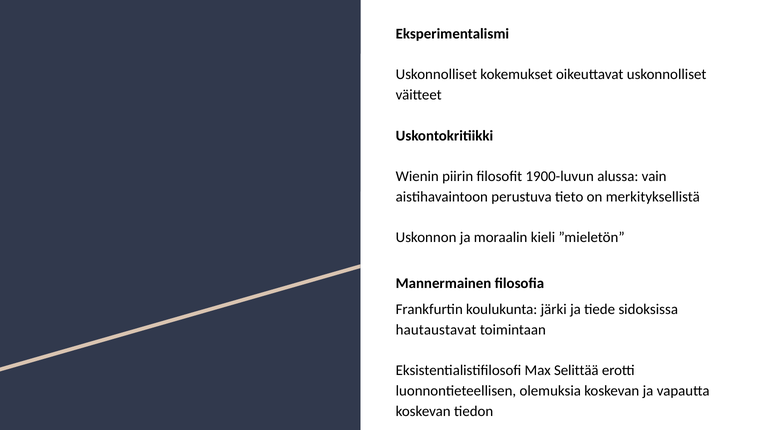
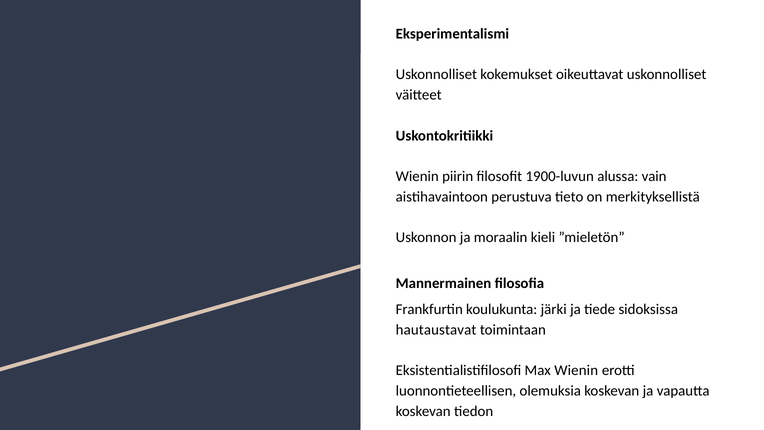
Max Selittää: Selittää -> Wienin
